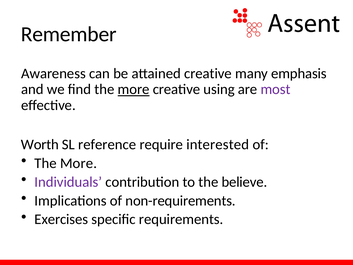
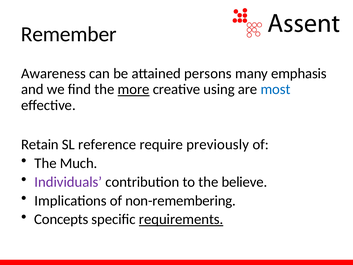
attained creative: creative -> persons
most colour: purple -> blue
Worth: Worth -> Retain
interested: interested -> previously
More at (79, 163): More -> Much
non-requirements: non-requirements -> non-remembering
Exercises: Exercises -> Concepts
requirements underline: none -> present
